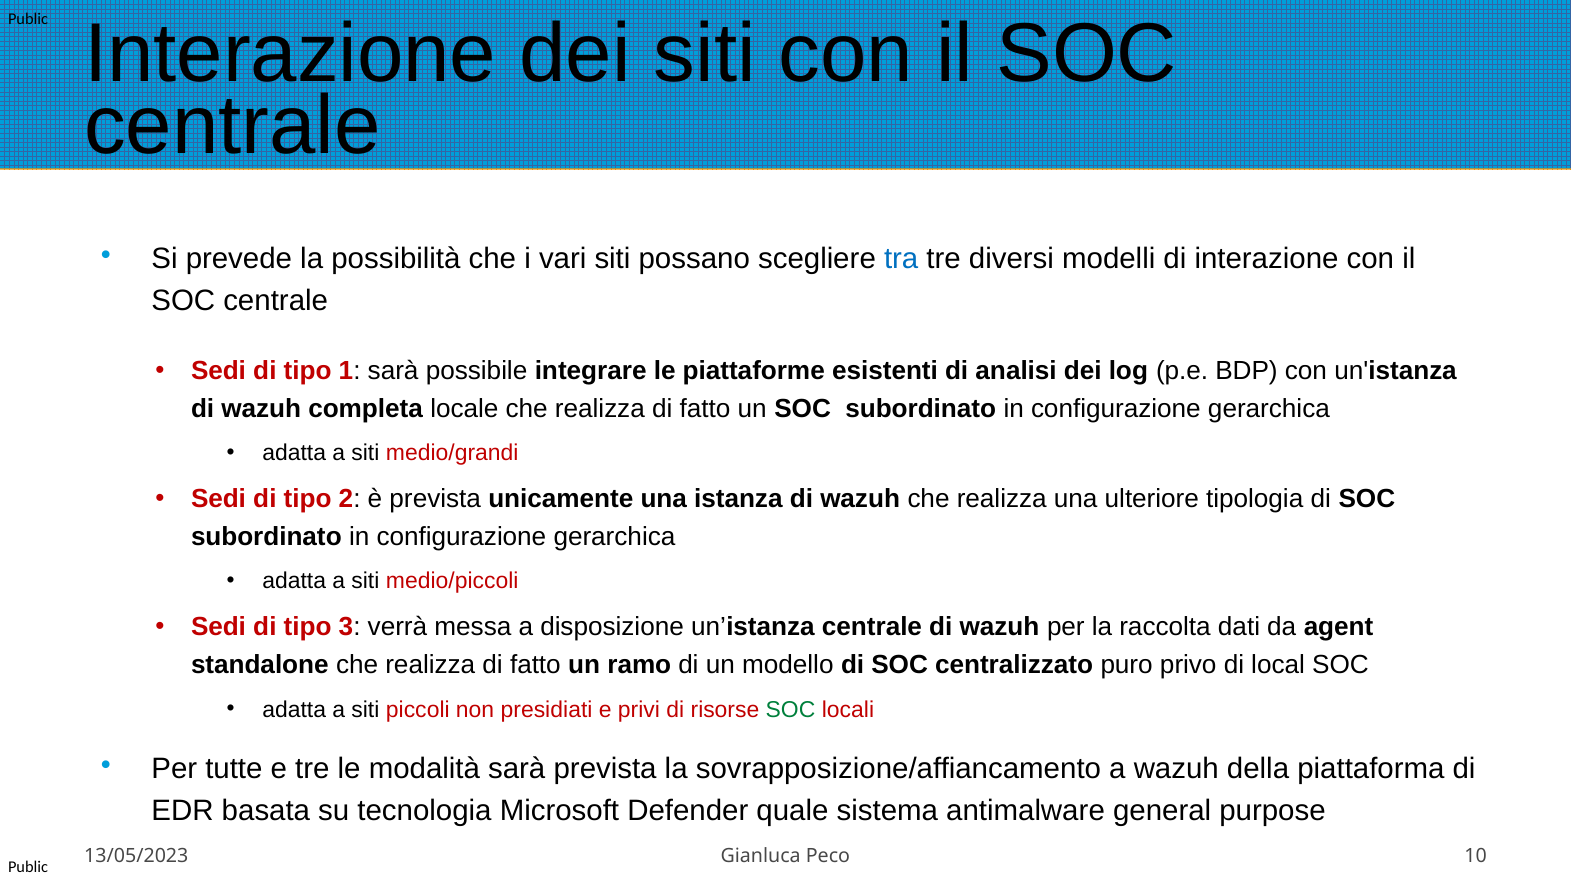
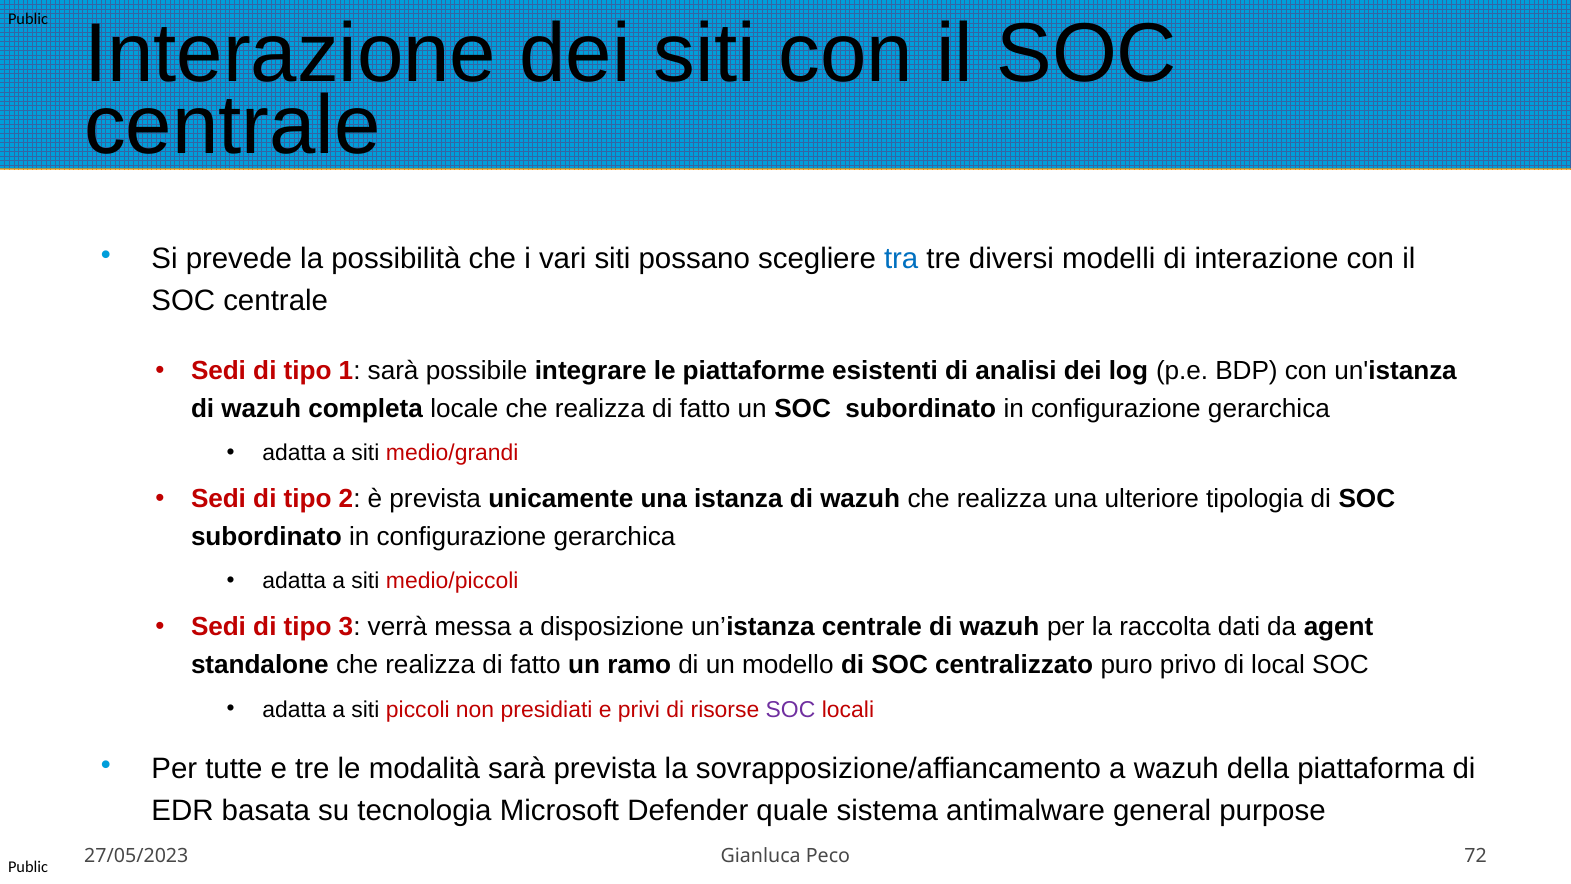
SOC at (791, 709) colour: green -> purple
13/05/2023: 13/05/2023 -> 27/05/2023
10: 10 -> 72
